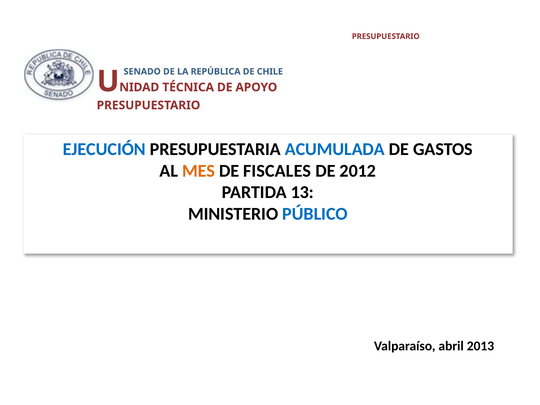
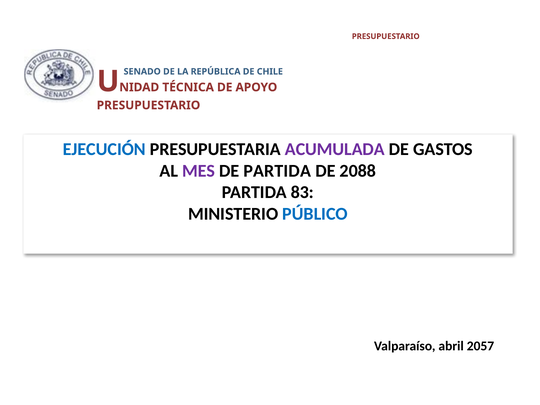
ACUMULADA colour: blue -> purple
MES colour: orange -> purple
DE FISCALES: FISCALES -> PARTIDA
2012: 2012 -> 2088
13: 13 -> 83
2013: 2013 -> 2057
